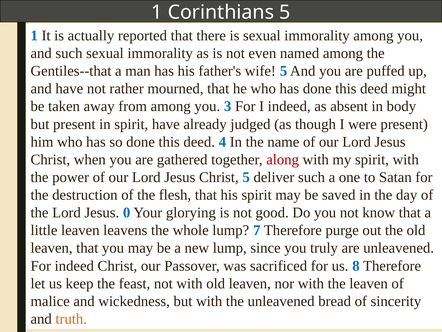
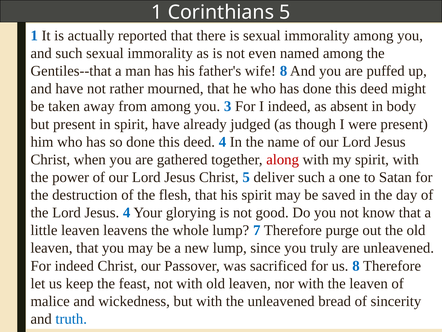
wife 5: 5 -> 8
Jesus 0: 0 -> 4
truth colour: orange -> blue
